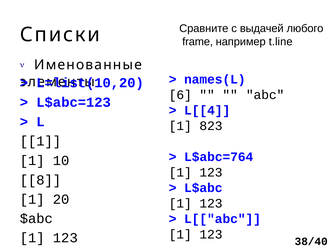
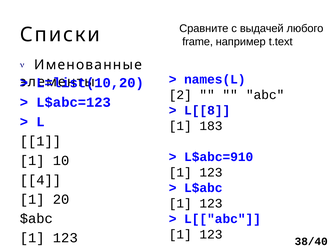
t.line: t.line -> t.text
6: 6 -> 2
L[[4: L[[4 -> L[[8
823: 823 -> 183
L$abc=764: L$abc=764 -> L$abc=910
8: 8 -> 4
